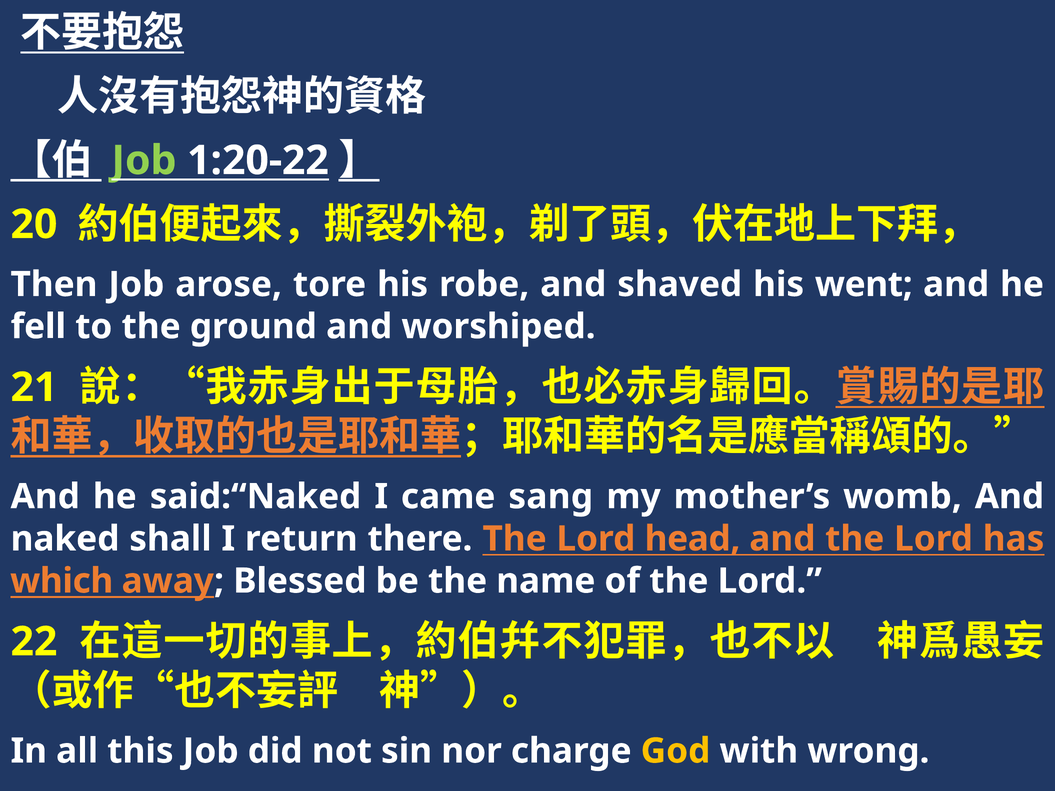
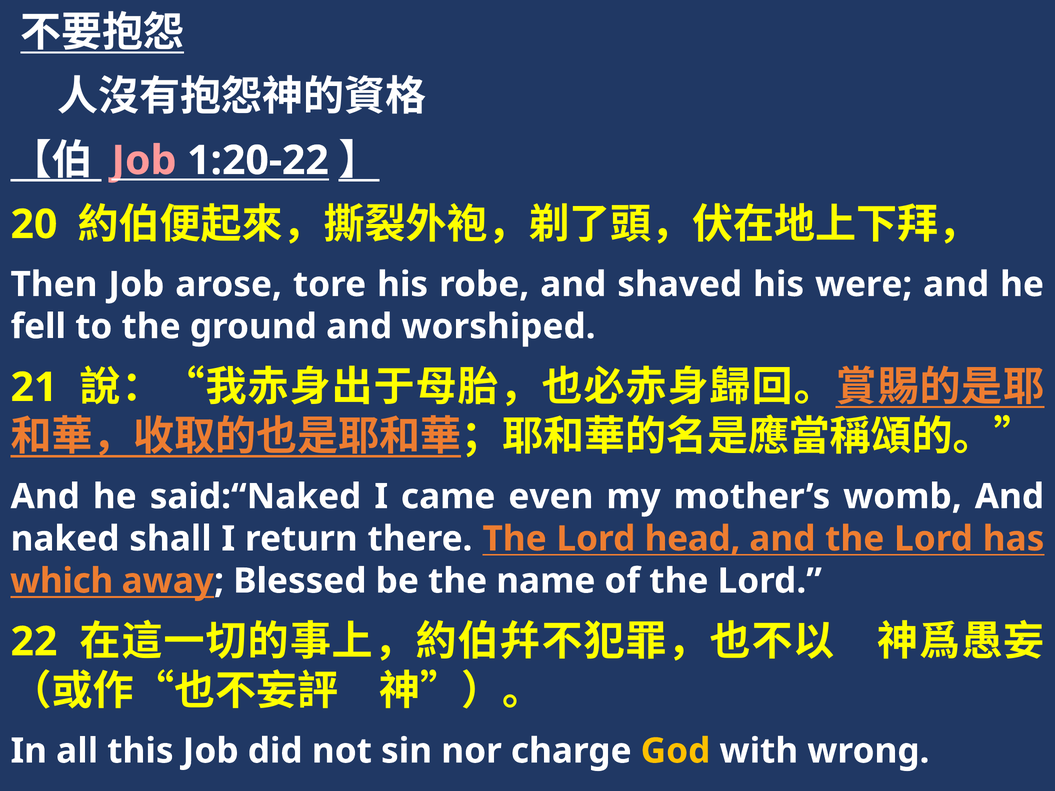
Job at (144, 161) colour: light green -> pink
went: went -> were
sang: sang -> even
